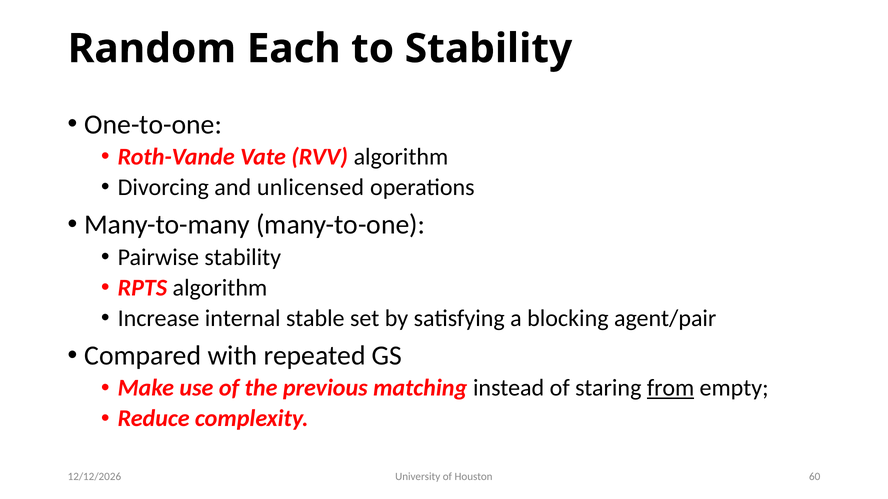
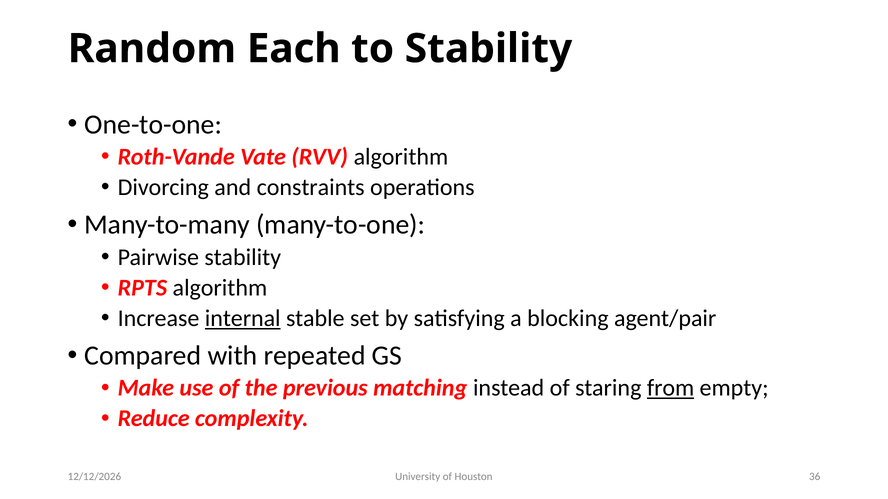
unlicensed: unlicensed -> constraints
internal underline: none -> present
60: 60 -> 36
